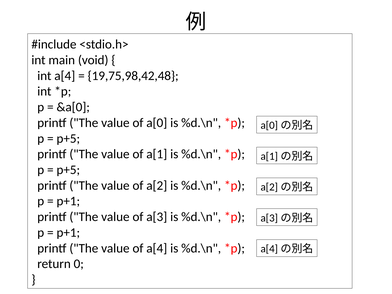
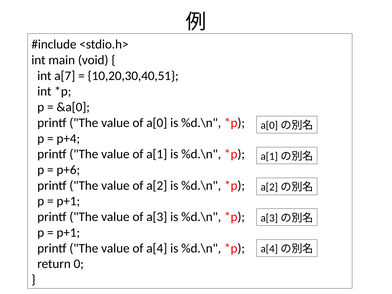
int a[4: a[4 -> a[7
19,75,98,42,48: 19,75,98,42,48 -> 10,20,30,40,51
p+5 at (68, 138): p+5 -> p+4
p+5 at (68, 170): p+5 -> p+6
